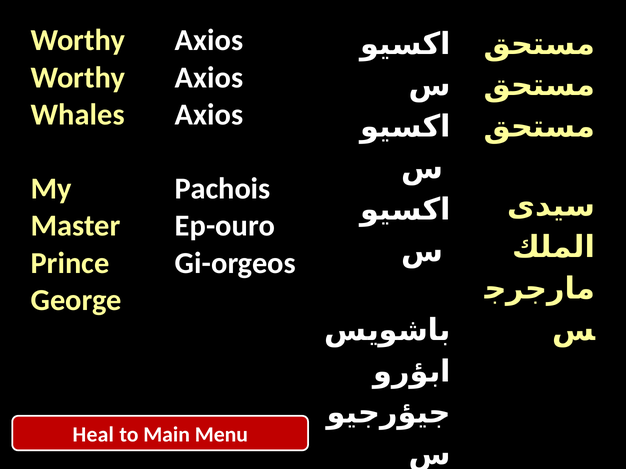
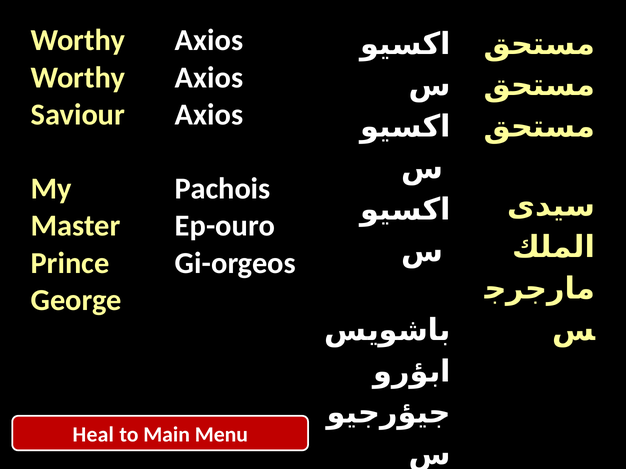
Whales: Whales -> Saviour
